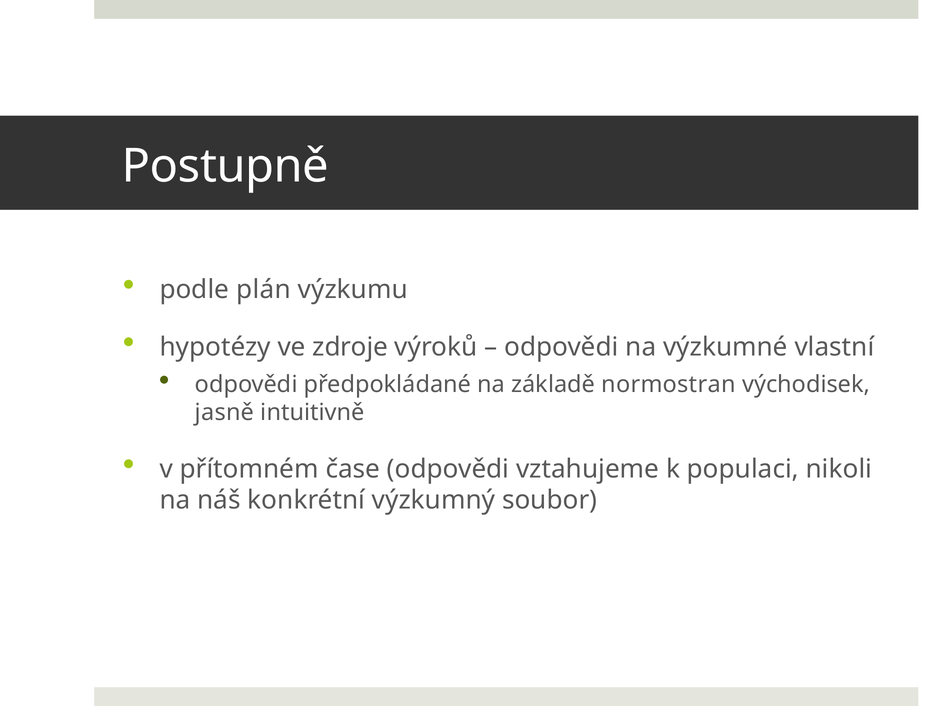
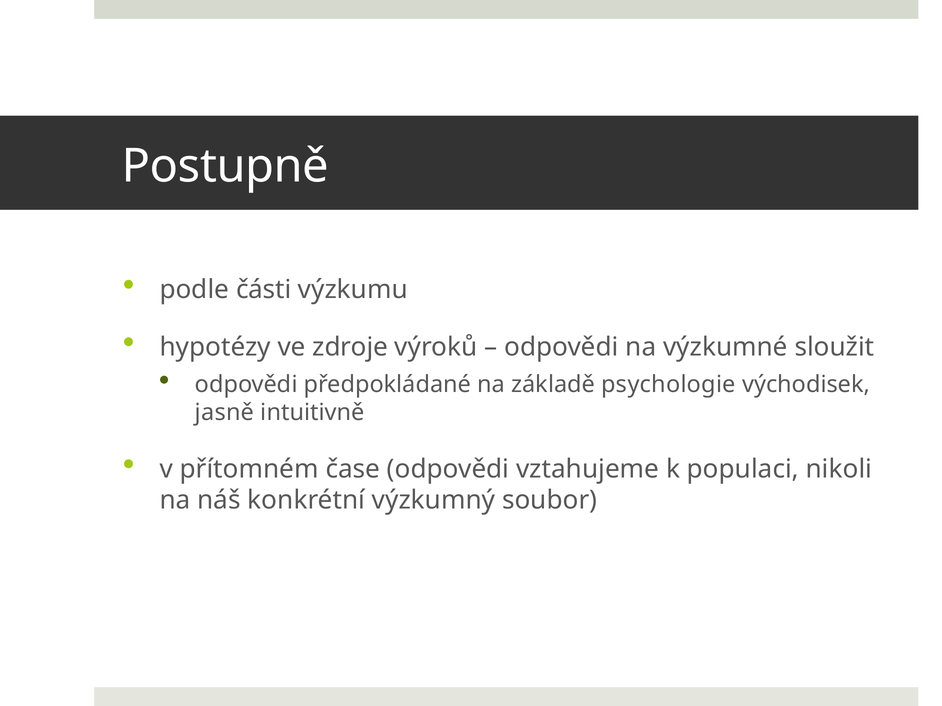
plán: plán -> části
vlastní: vlastní -> sloužit
normostran: normostran -> psychologie
